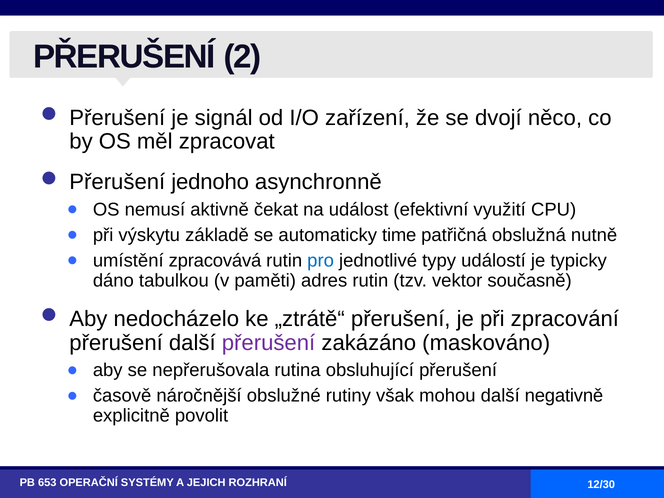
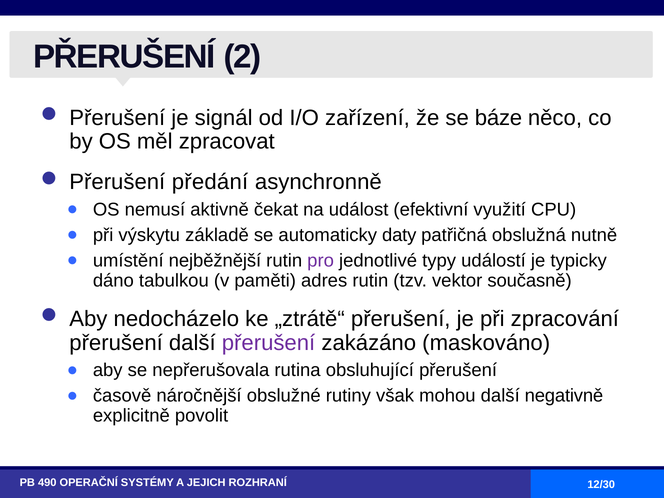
dvojí: dvojí -> báze
jednoho: jednoho -> předání
time: time -> daty
zpracovává: zpracovává -> nejběžnější
pro colour: blue -> purple
653: 653 -> 490
